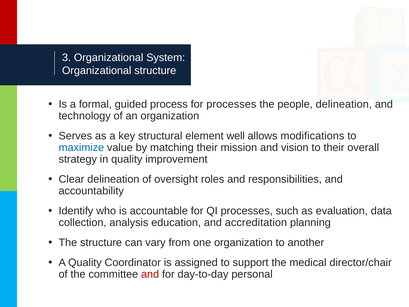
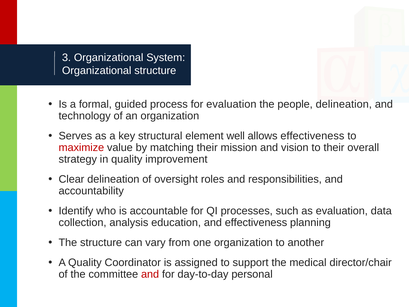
for processes: processes -> evaluation
allows modifications: modifications -> effectiveness
maximize colour: blue -> red
and accreditation: accreditation -> effectiveness
